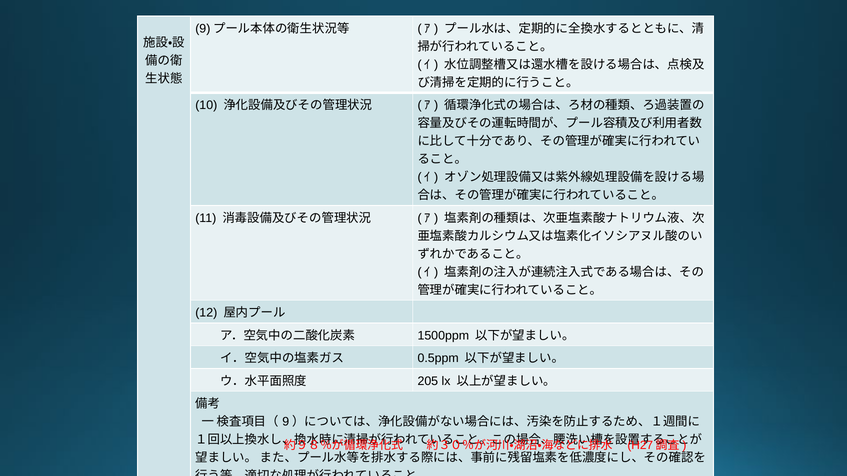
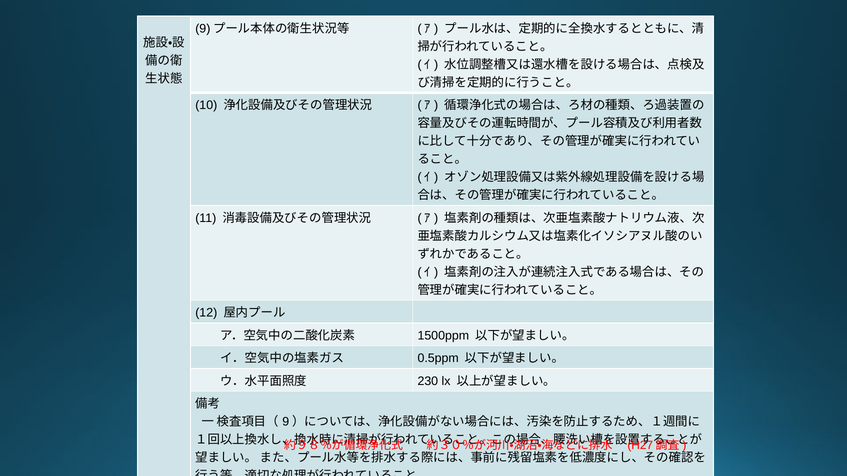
205: 205 -> 230
